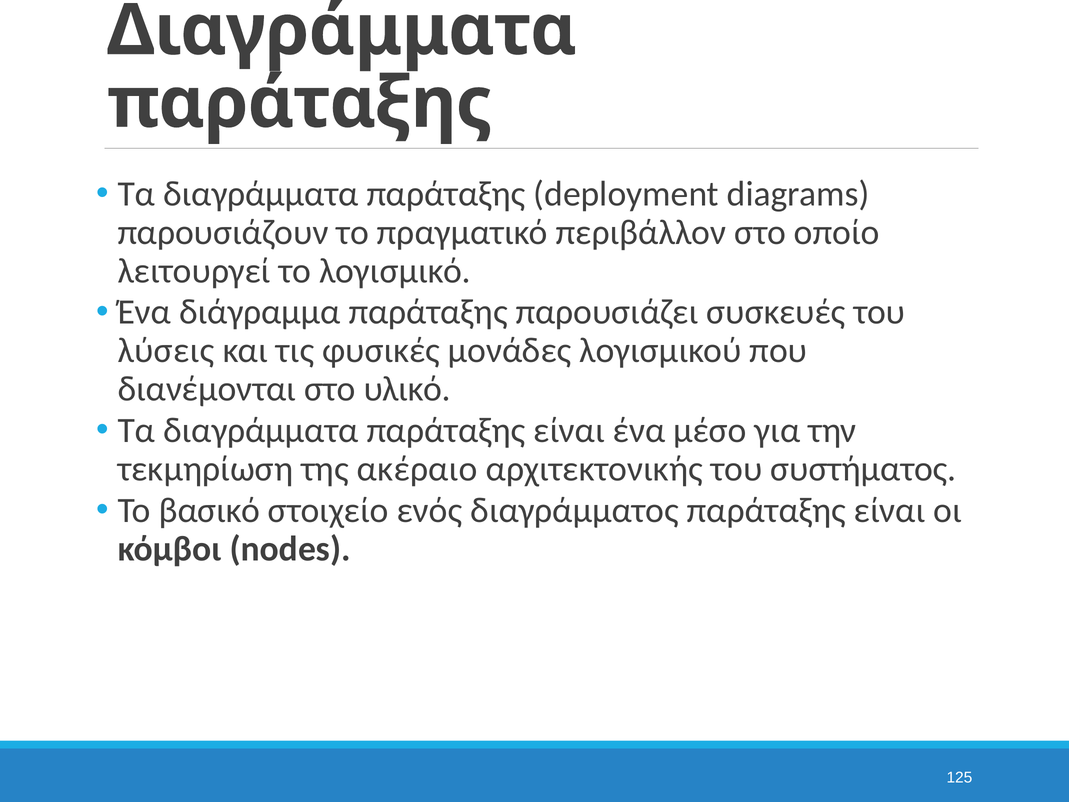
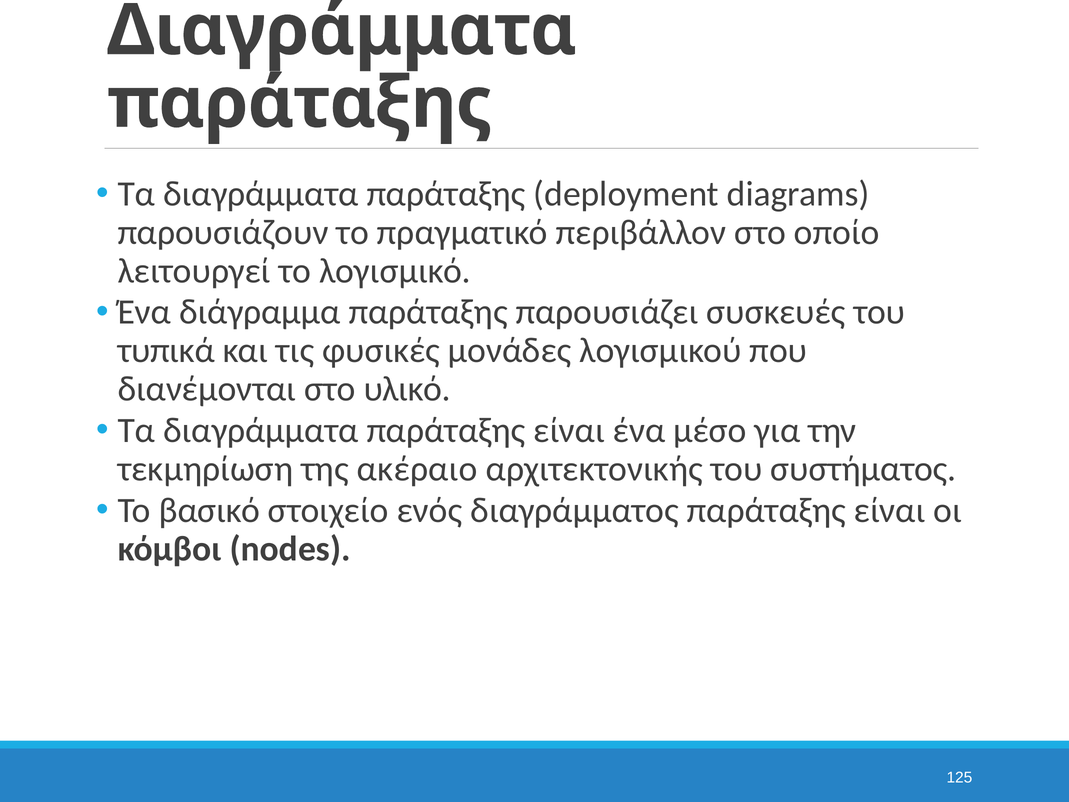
λύσεις: λύσεις -> τυπικά
